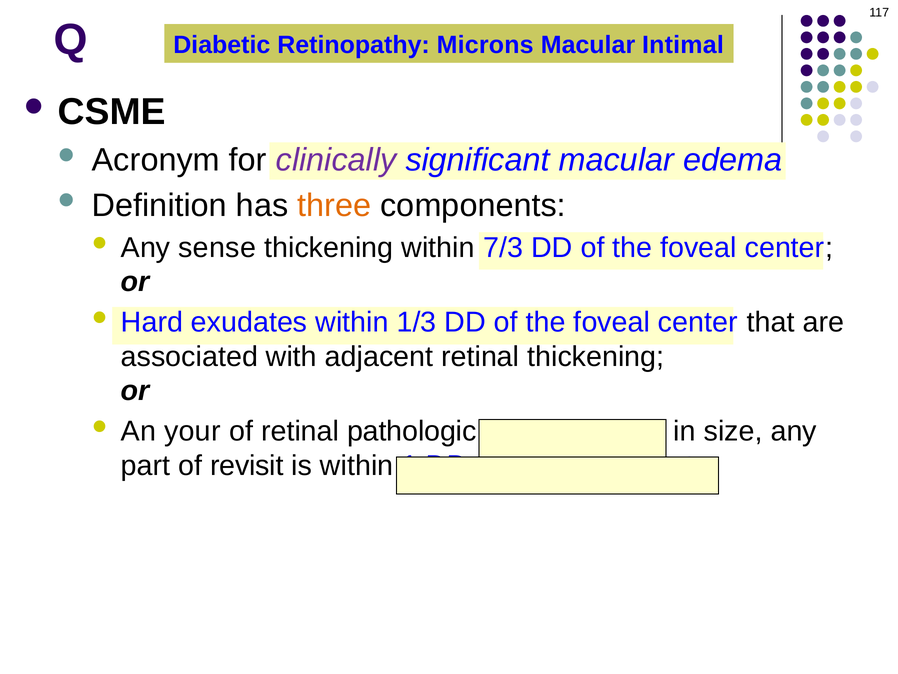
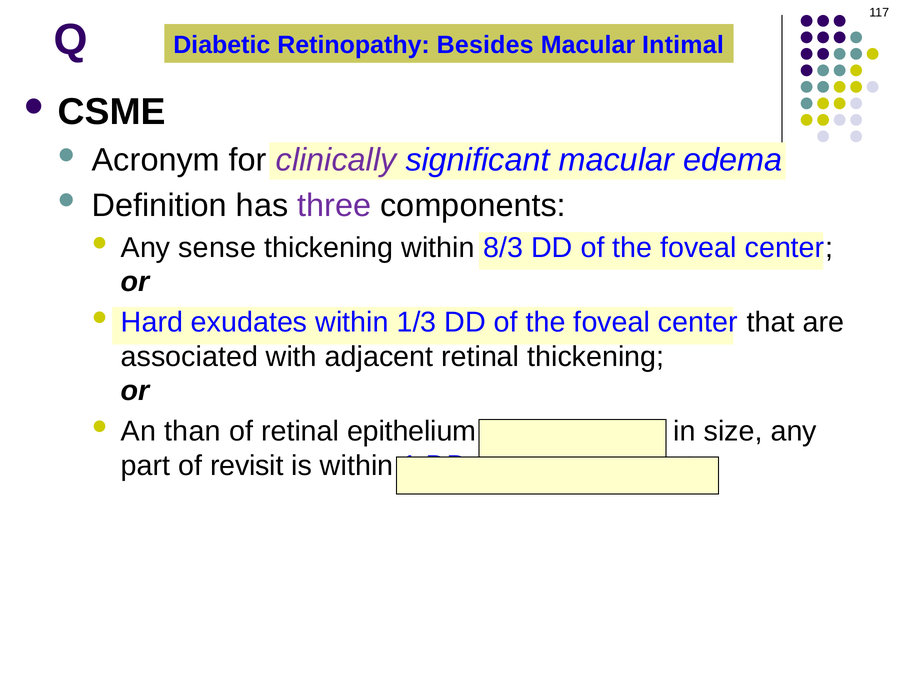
Microns: Microns -> Besides
three colour: orange -> purple
7/3: 7/3 -> 8/3
your: your -> than
pathologic: pathologic -> epithelium
